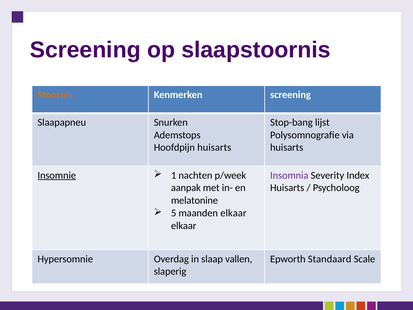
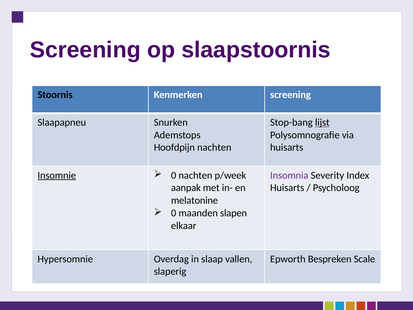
Stoornis colour: orange -> black
lijst underline: none -> present
Hoofdpijn huisarts: huisarts -> nachten
1 at (174, 175): 1 -> 0
5 at (174, 213): 5 -> 0
maanden elkaar: elkaar -> slapen
Standaard: Standaard -> Bespreken
